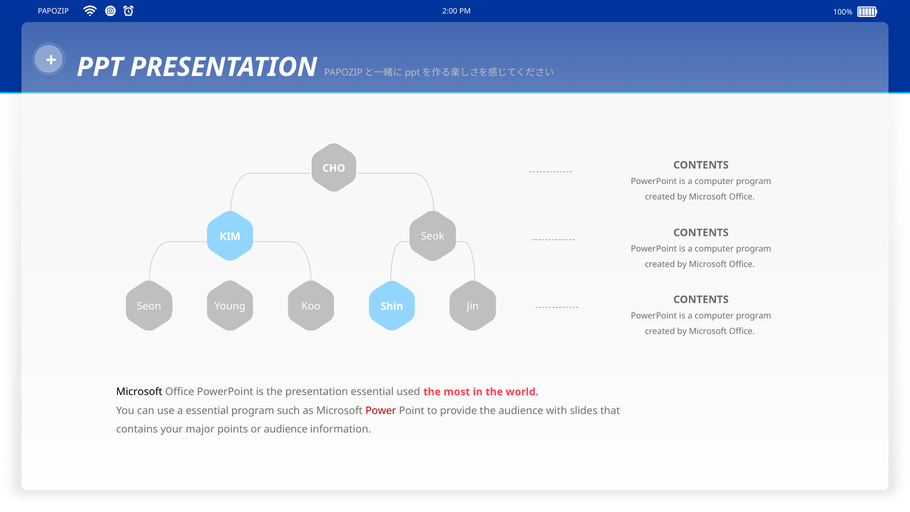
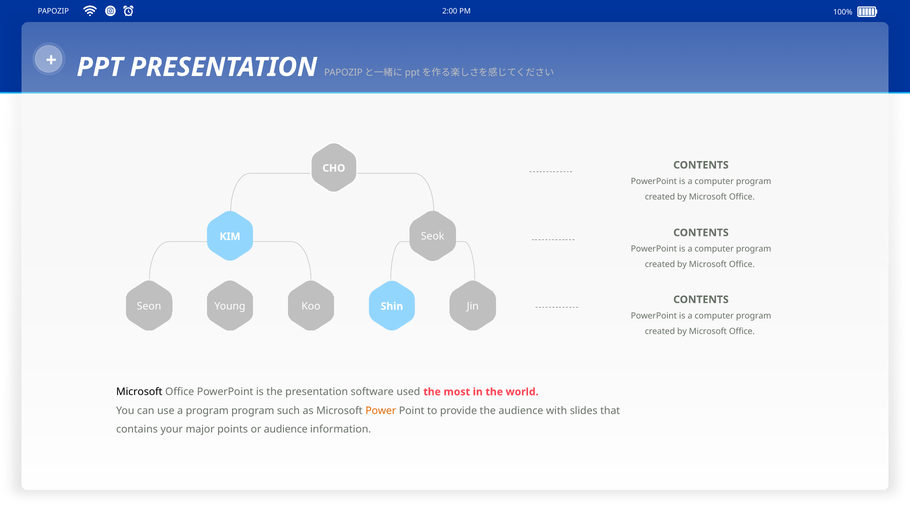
presentation essential: essential -> software
a essential: essential -> program
Power colour: red -> orange
